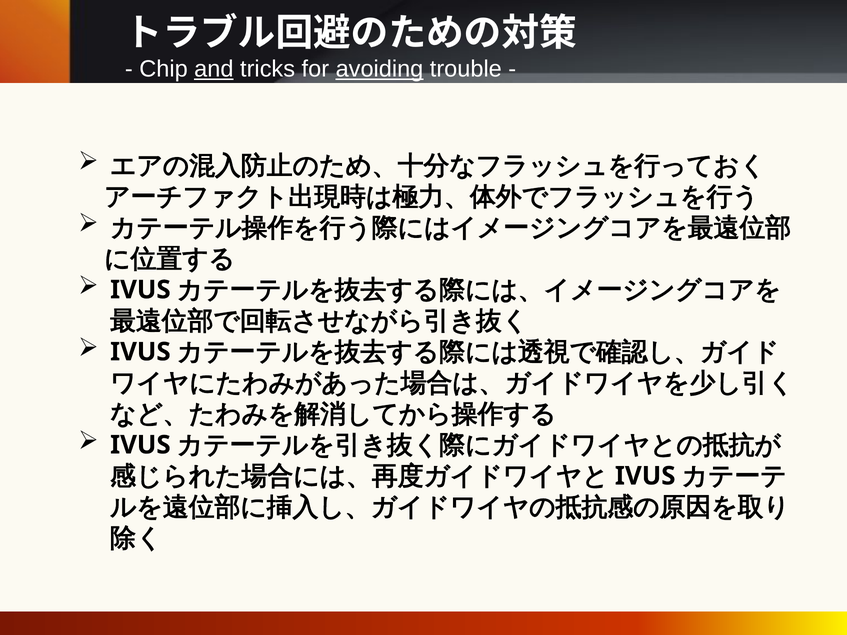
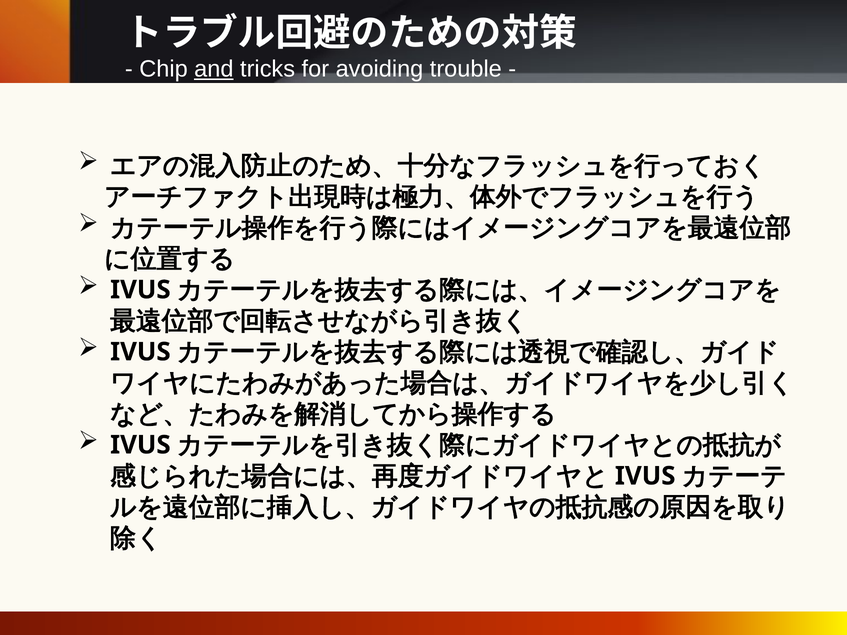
avoiding underline: present -> none
